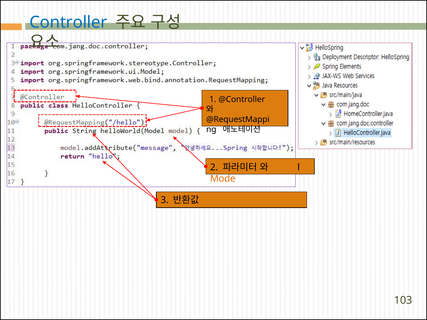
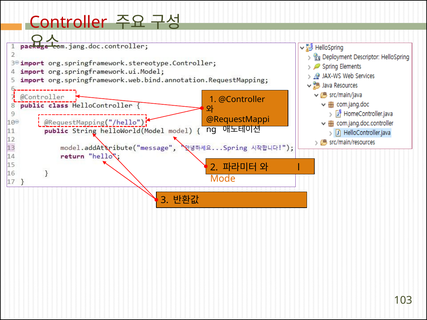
Controller colour: blue -> red
